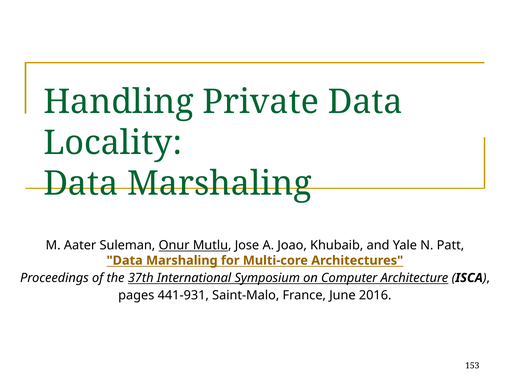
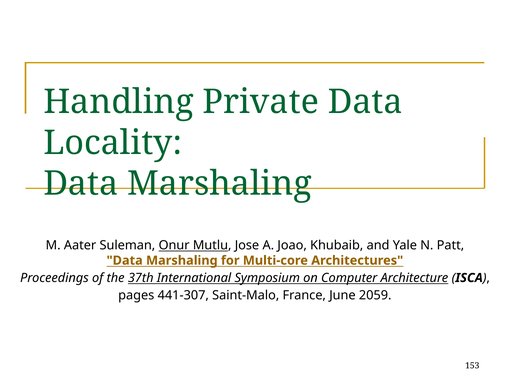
441-931: 441-931 -> 441-307
2016: 2016 -> 2059
